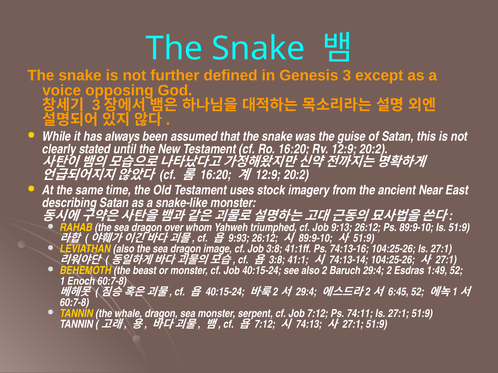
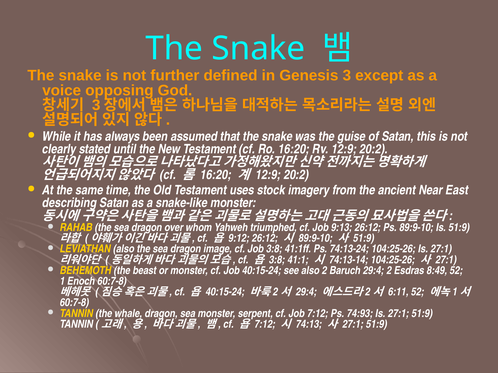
9:93: 9:93 -> 9:12
74:13-16: 74:13-16 -> 74:13-24
1:49: 1:49 -> 8:49
6:45: 6:45 -> 6:11
74:11: 74:11 -> 74:93
